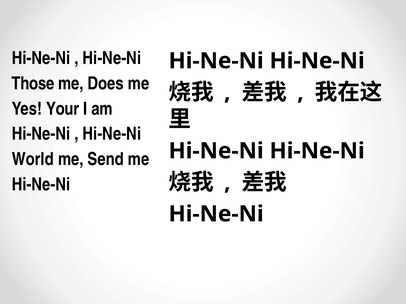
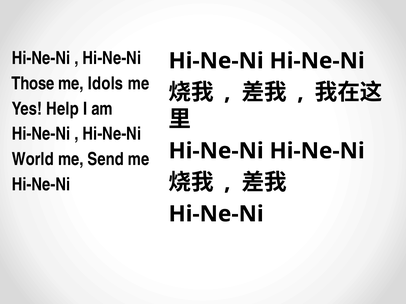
Does: Does -> Idols
Your: Your -> Help
